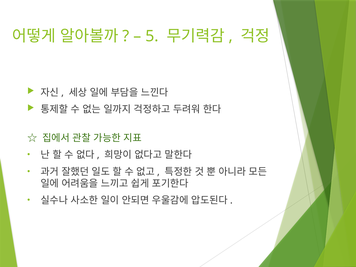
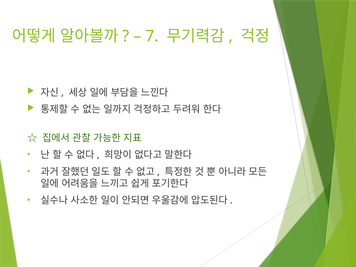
5: 5 -> 7
